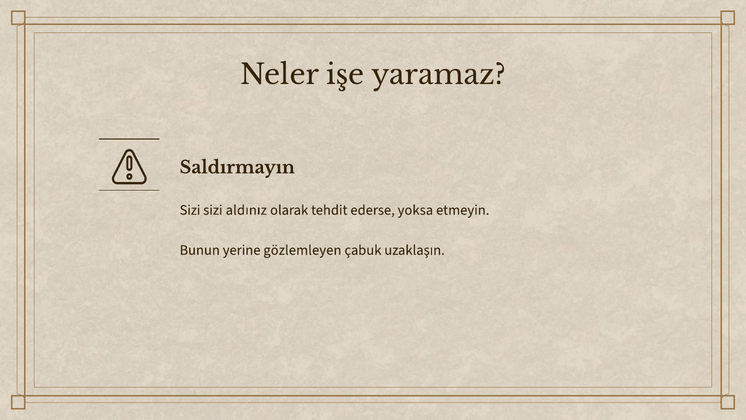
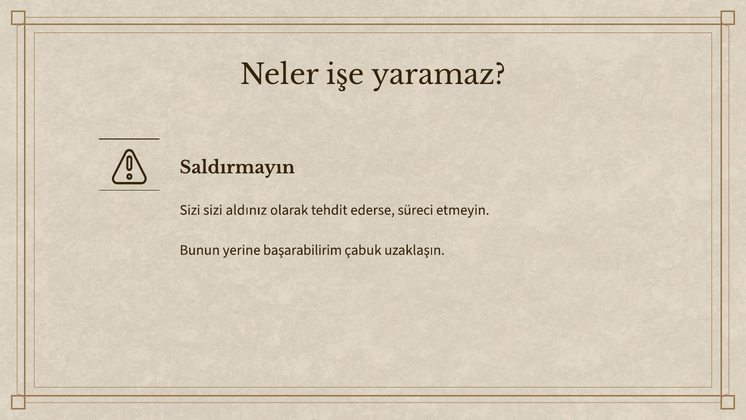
yoksa: yoksa -> süreci
gözlemleyen: gözlemleyen -> başarabilirim
